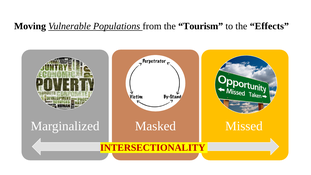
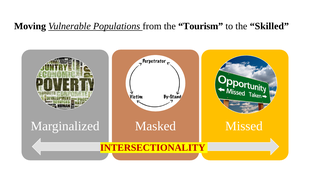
Effects: Effects -> Skilled
